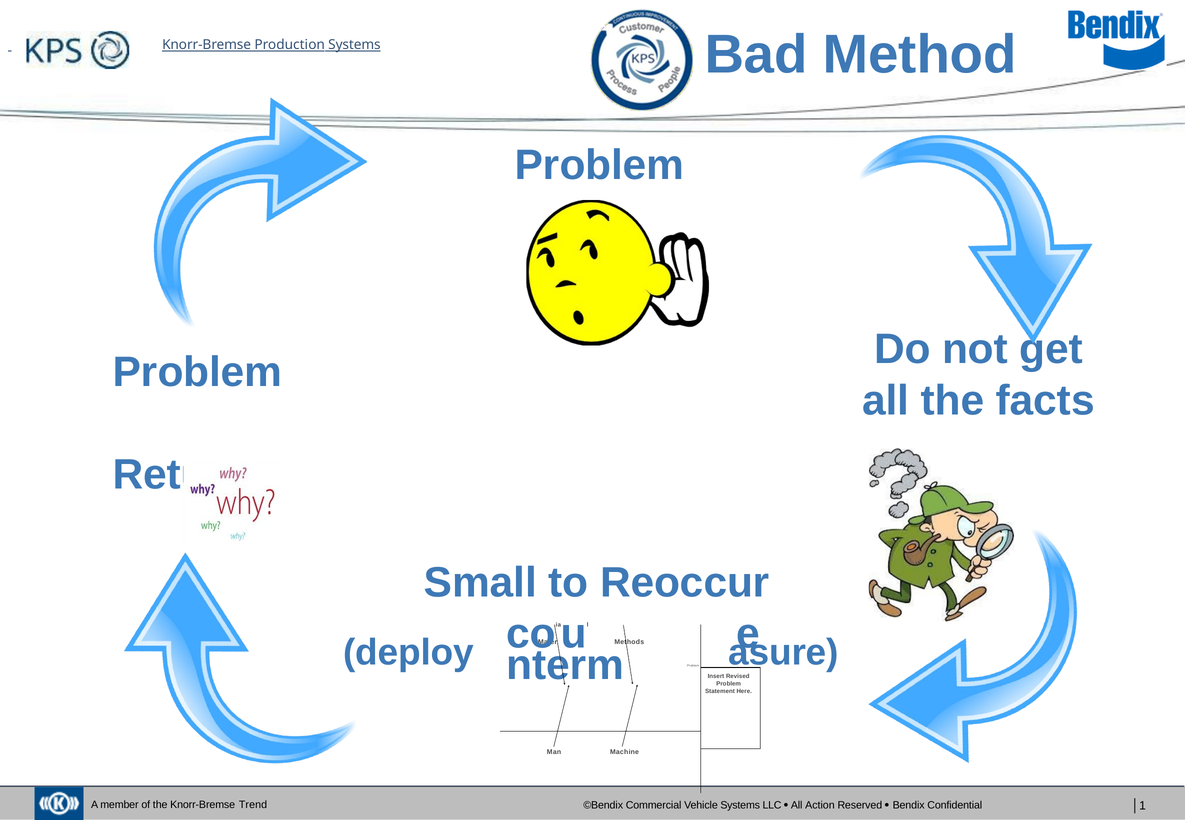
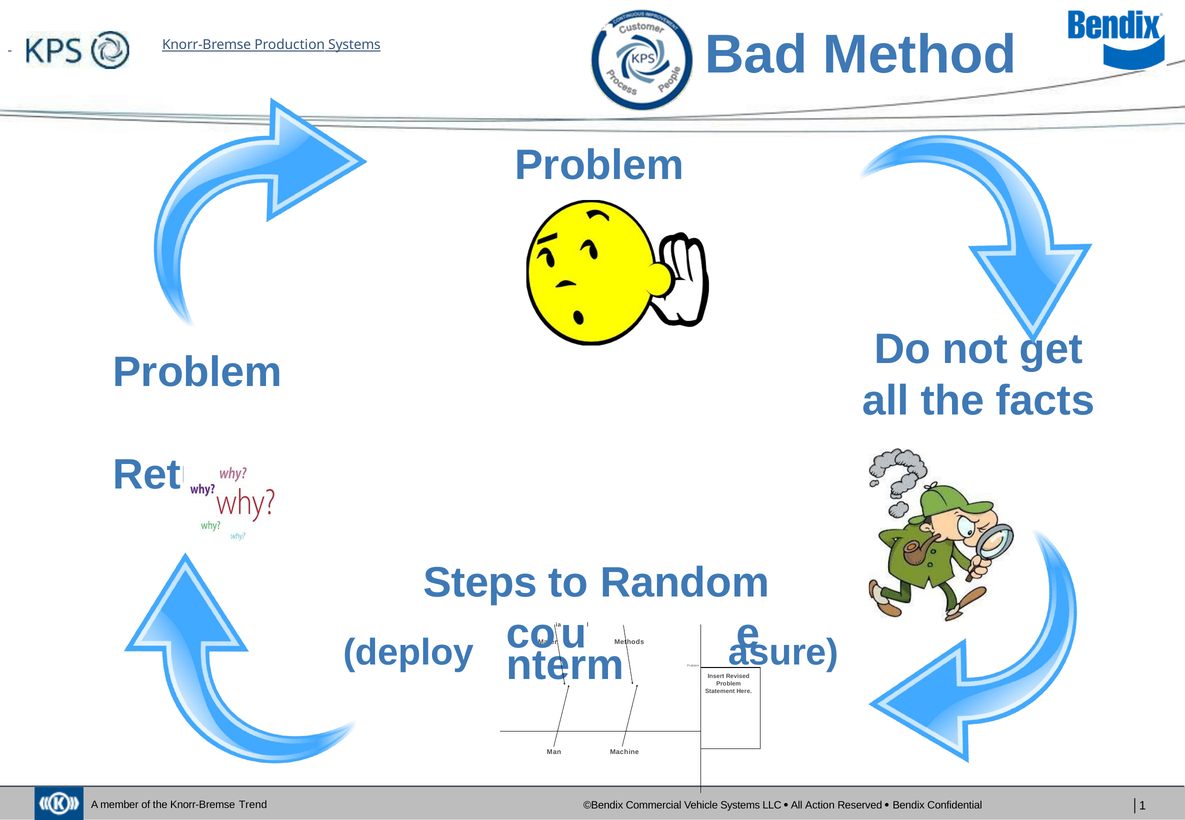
Small: Small -> Steps
Reoccur: Reoccur -> Random
